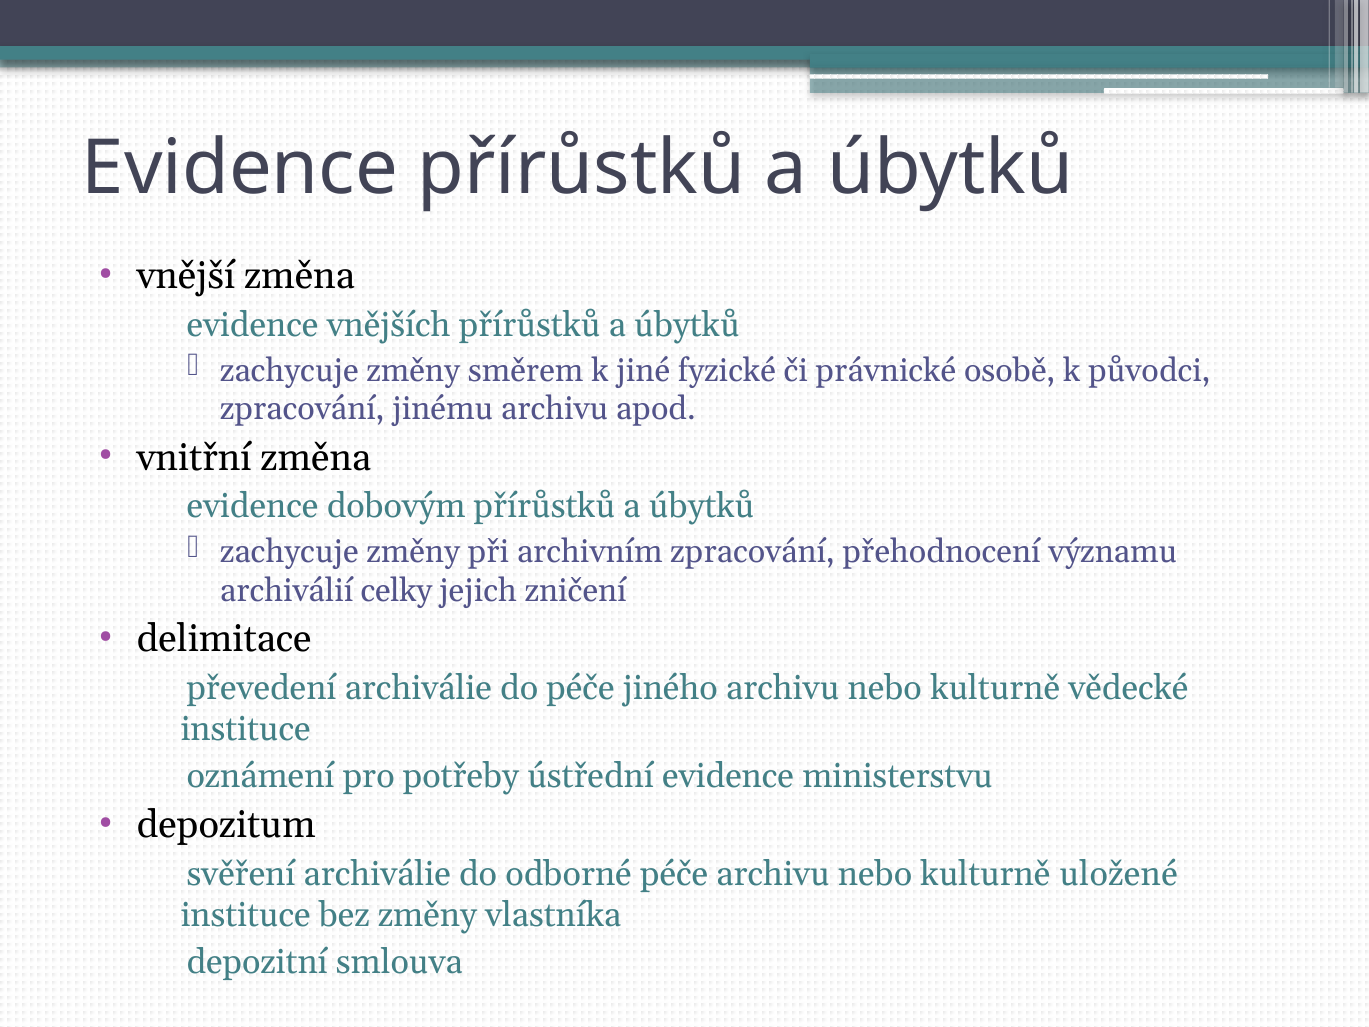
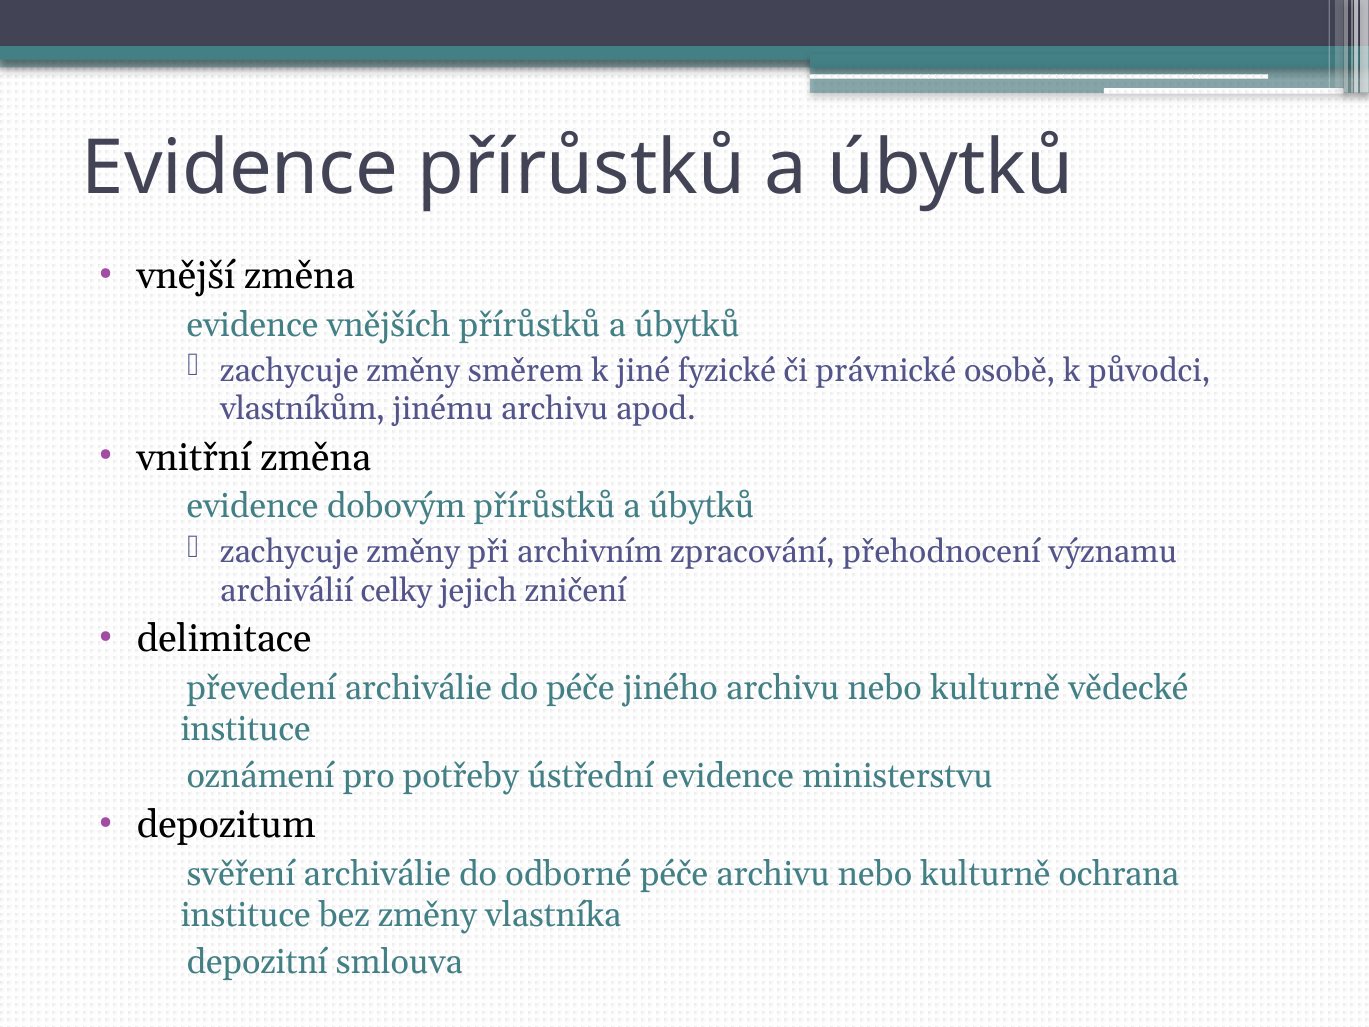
zpracování at (302, 409): zpracování -> vlastníkům
uložené: uložené -> ochrana
